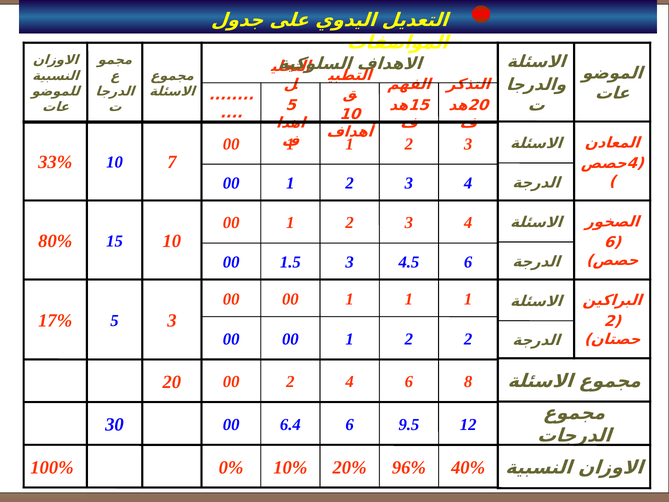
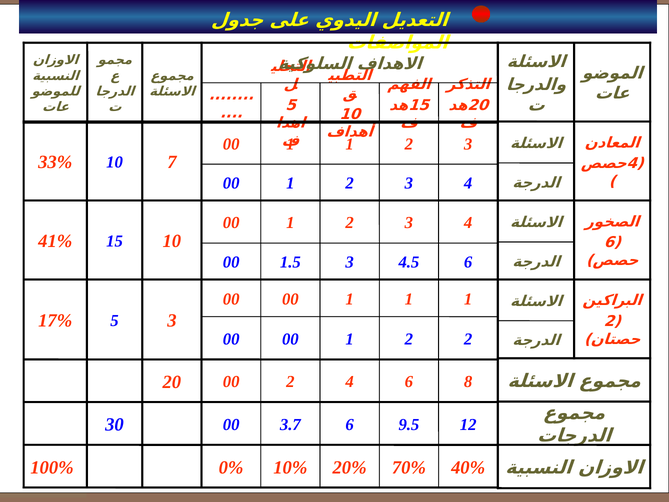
80%: 80% -> 41%
6.4: 6.4 -> 3.7
96%: 96% -> 70%
